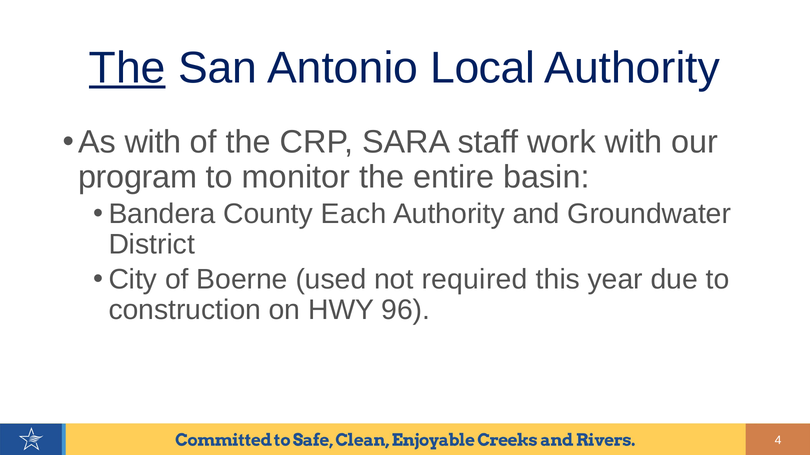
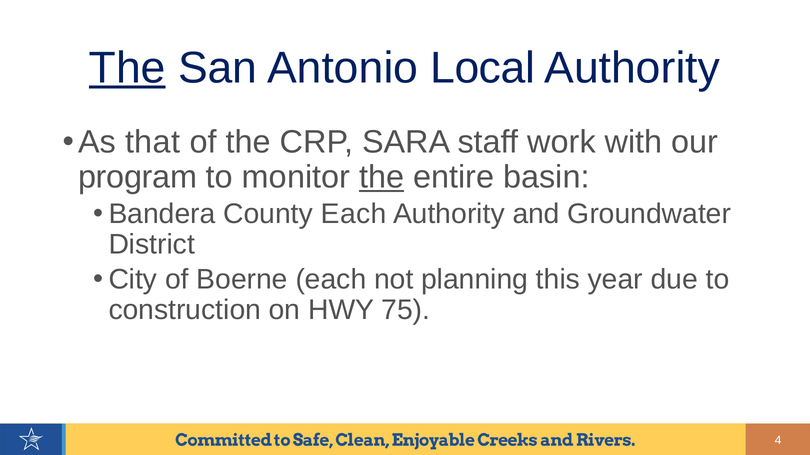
As with: with -> that
the at (382, 177) underline: none -> present
Boerne used: used -> each
required: required -> planning
96: 96 -> 75
